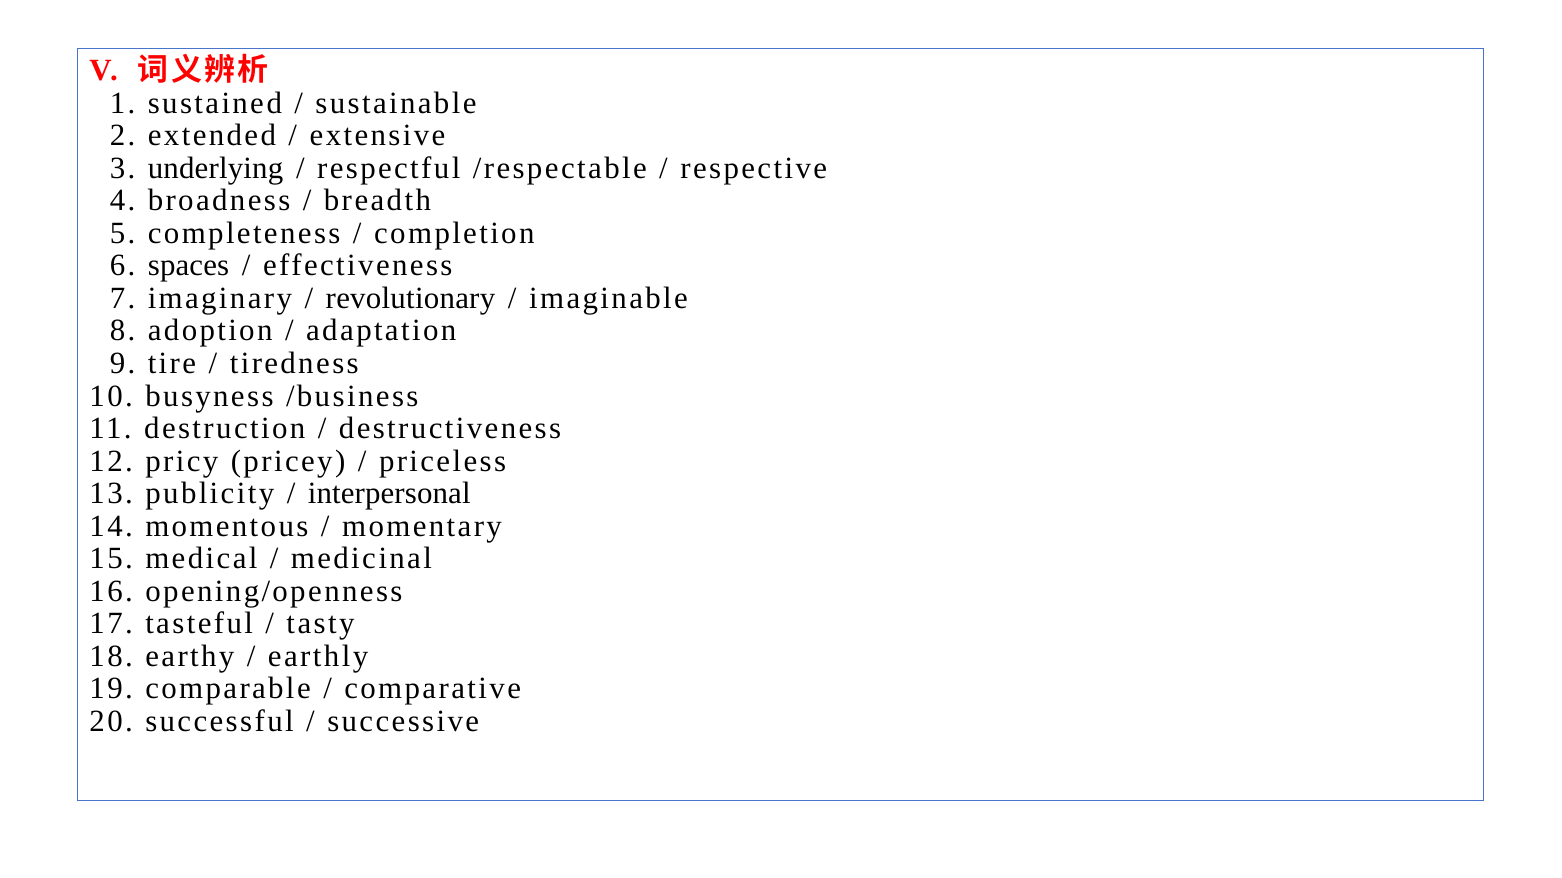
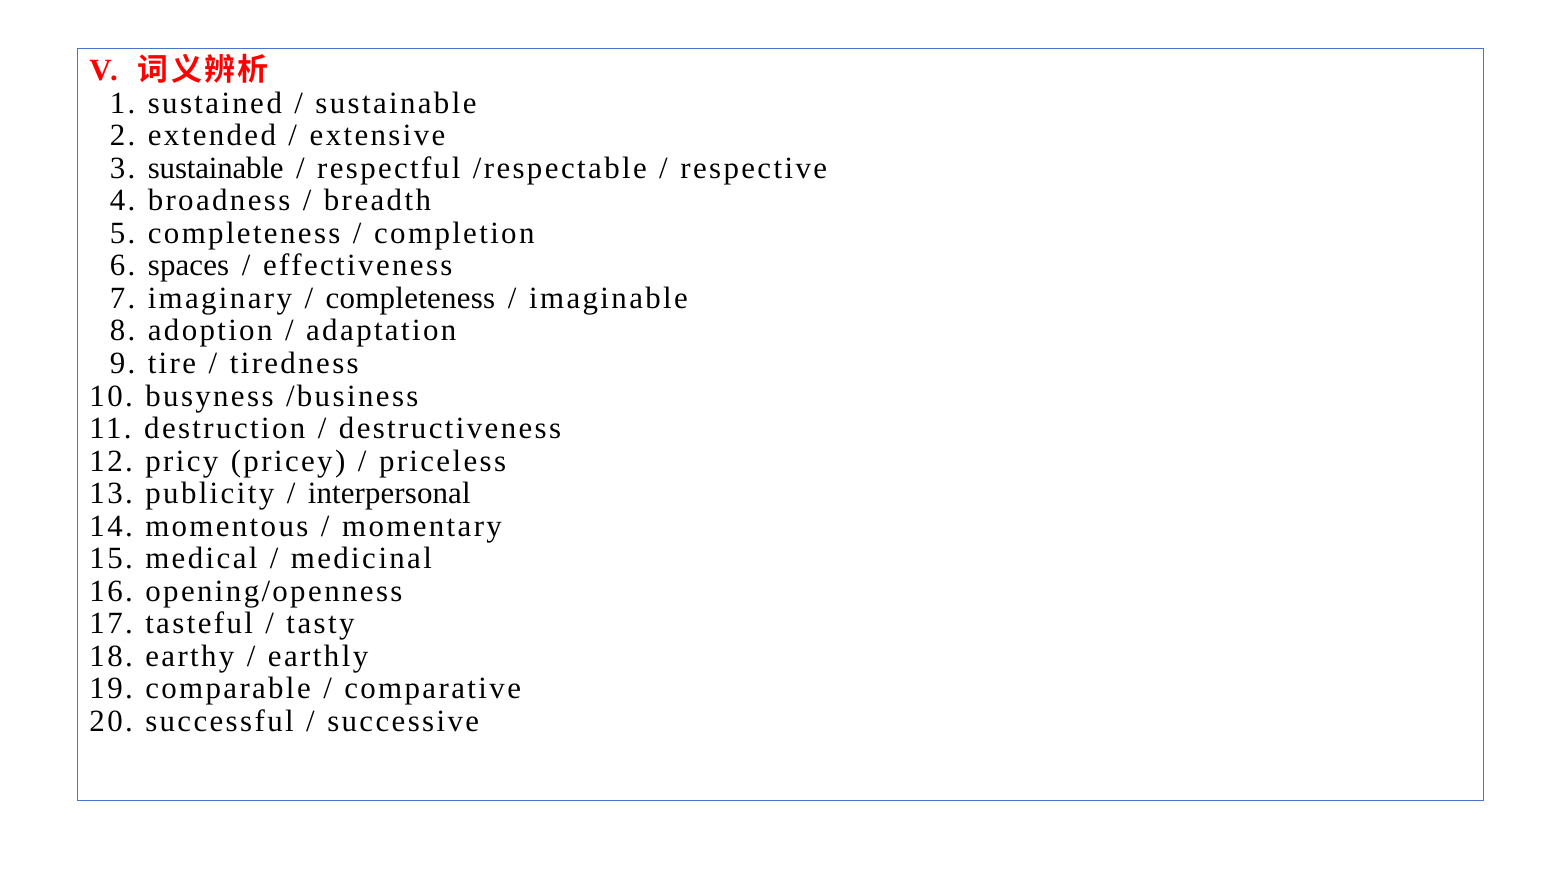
3 underlying: underlying -> sustainable
revolutionary at (410, 298): revolutionary -> completeness
